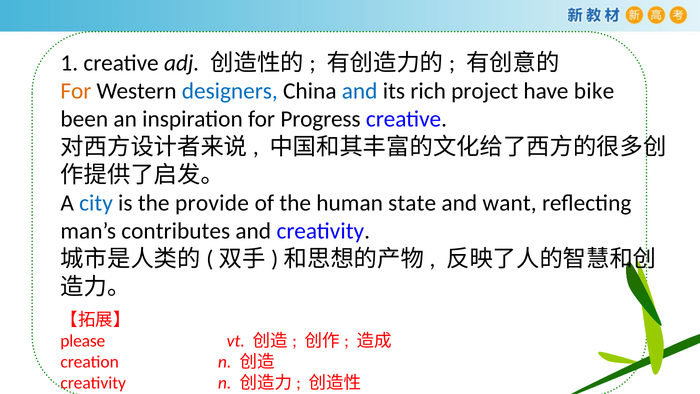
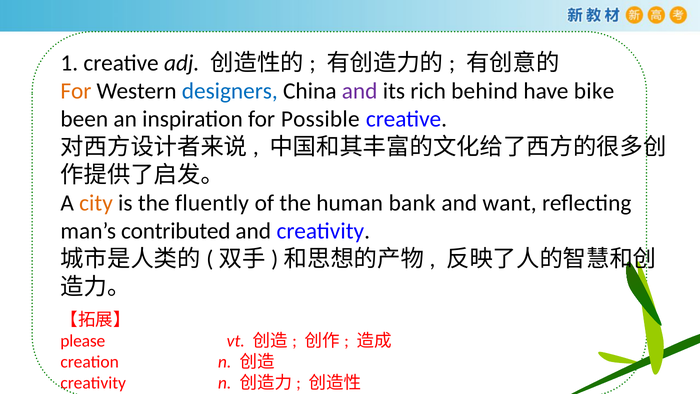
and at (360, 91) colour: blue -> purple
project: project -> behind
Progress: Progress -> Possible
city colour: blue -> orange
provide: provide -> fluently
state: state -> bank
contributes: contributes -> contributed
